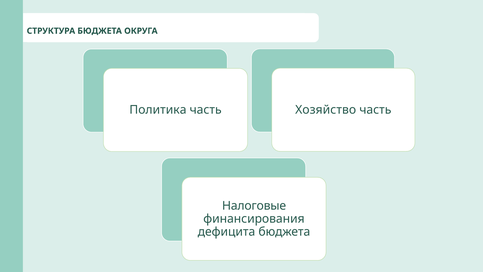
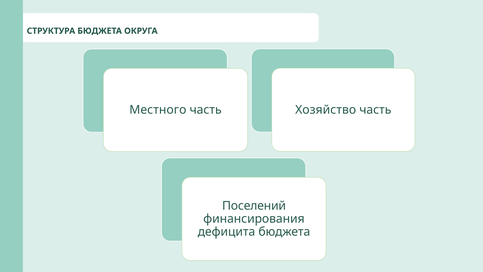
Политика: Политика -> Местного
Налоговые: Налоговые -> Поселений
